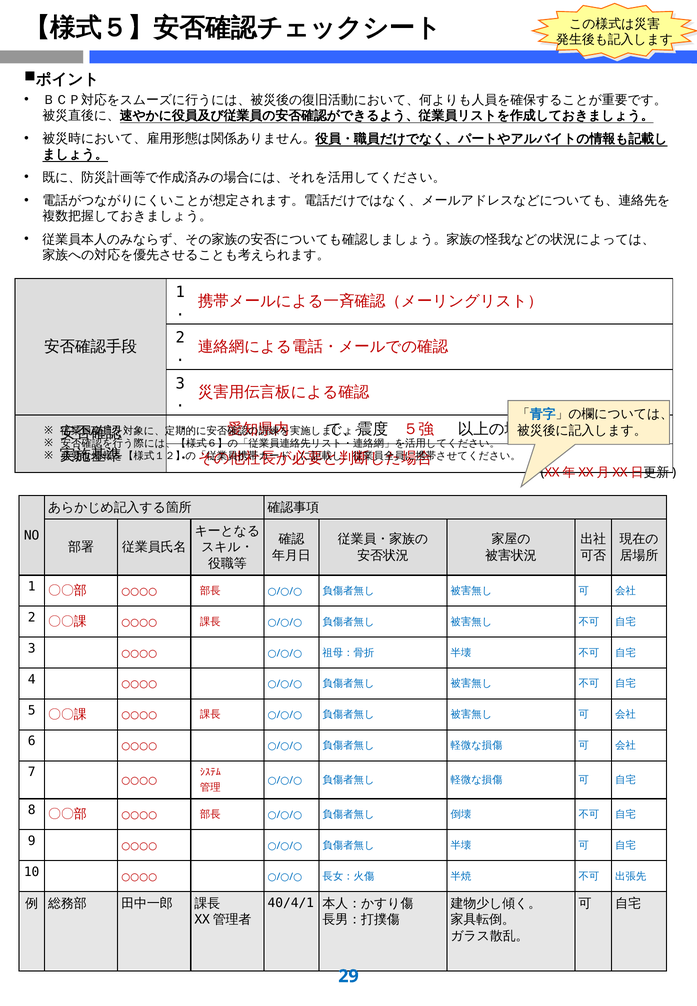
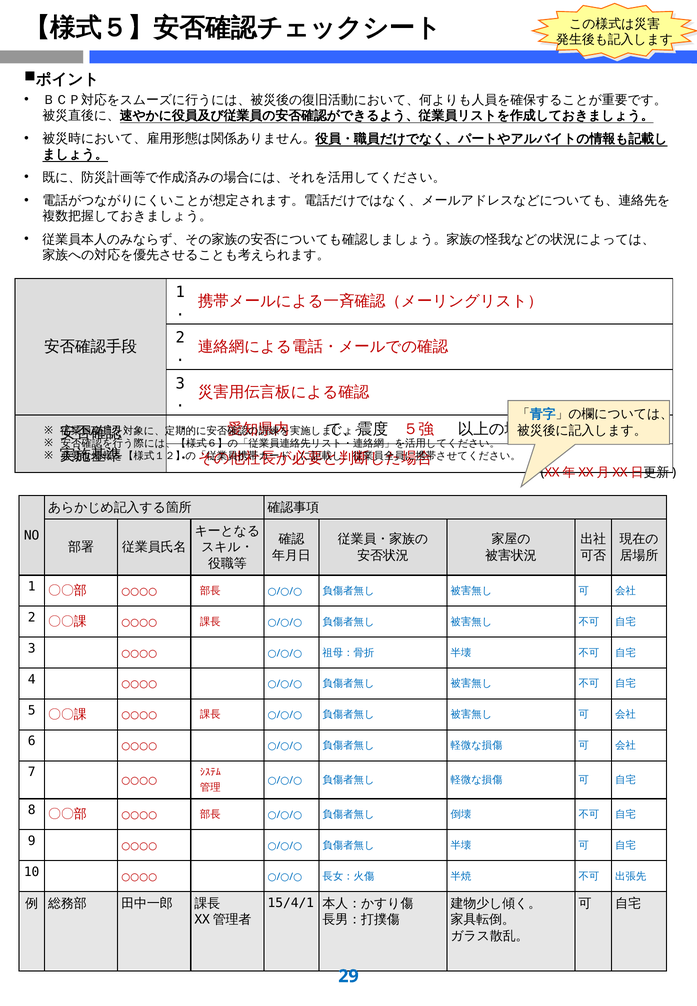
40/4/1: 40/4/1 -> 15/4/1
